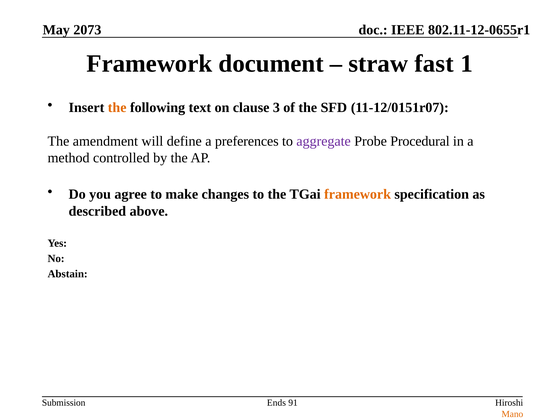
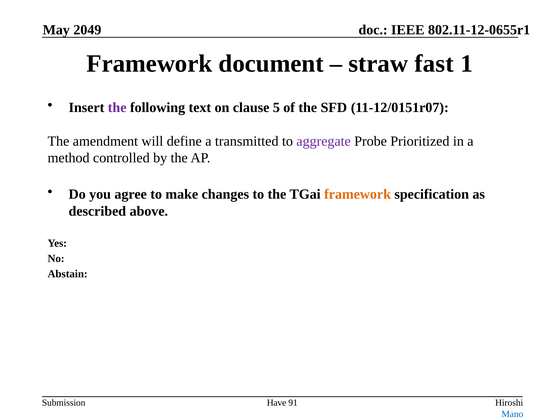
2073: 2073 -> 2049
the at (117, 108) colour: orange -> purple
3: 3 -> 5
preferences: preferences -> transmitted
Procedural: Procedural -> Prioritized
Ends: Ends -> Have
Mano colour: orange -> blue
